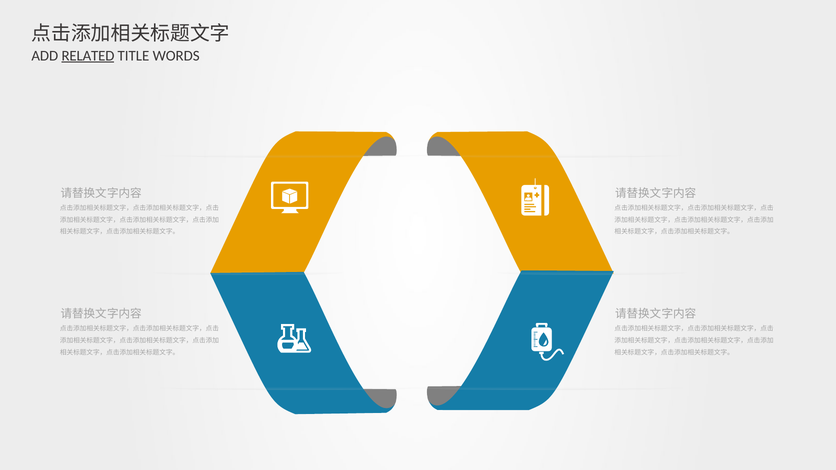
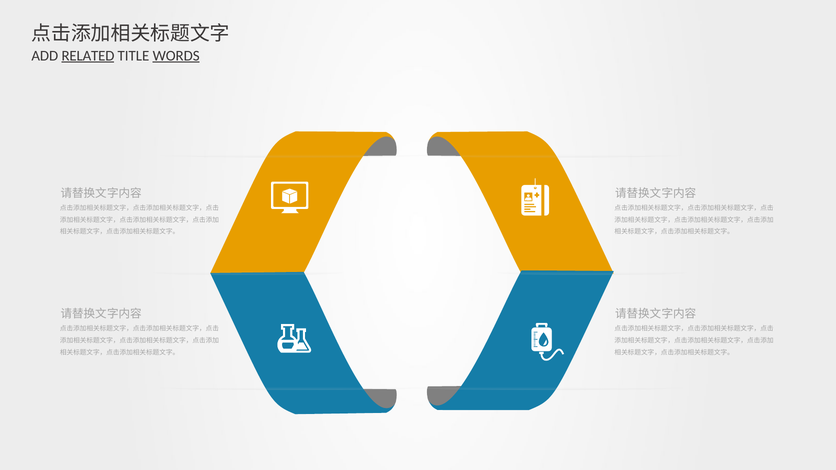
WORDS underline: none -> present
